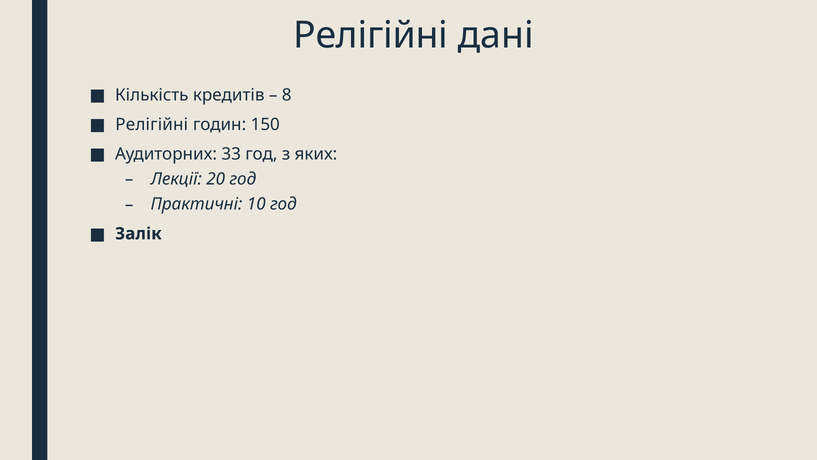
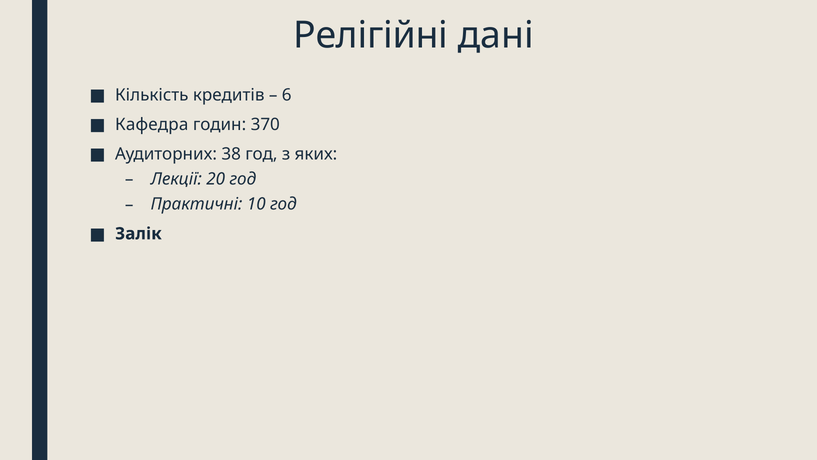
8: 8 -> 6
Релігійні at (152, 124): Релігійні -> Кафедра
150: 150 -> 370
33: 33 -> 38
